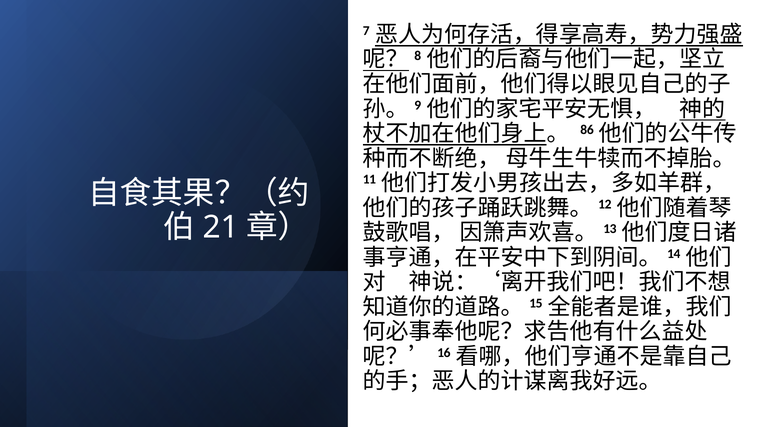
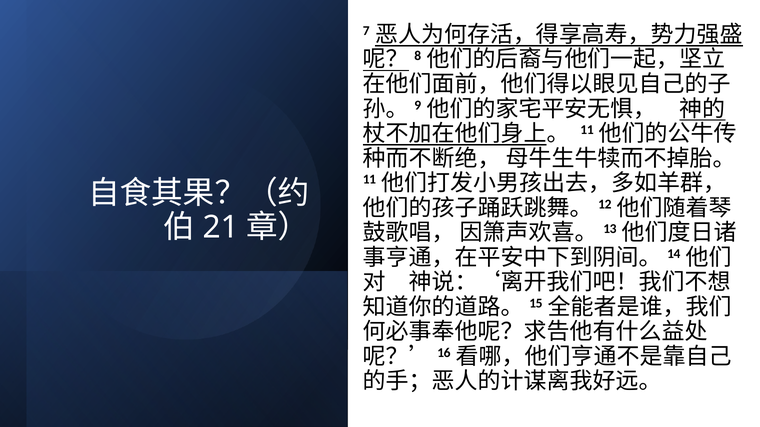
86 at (587, 130): 86 -> 11
